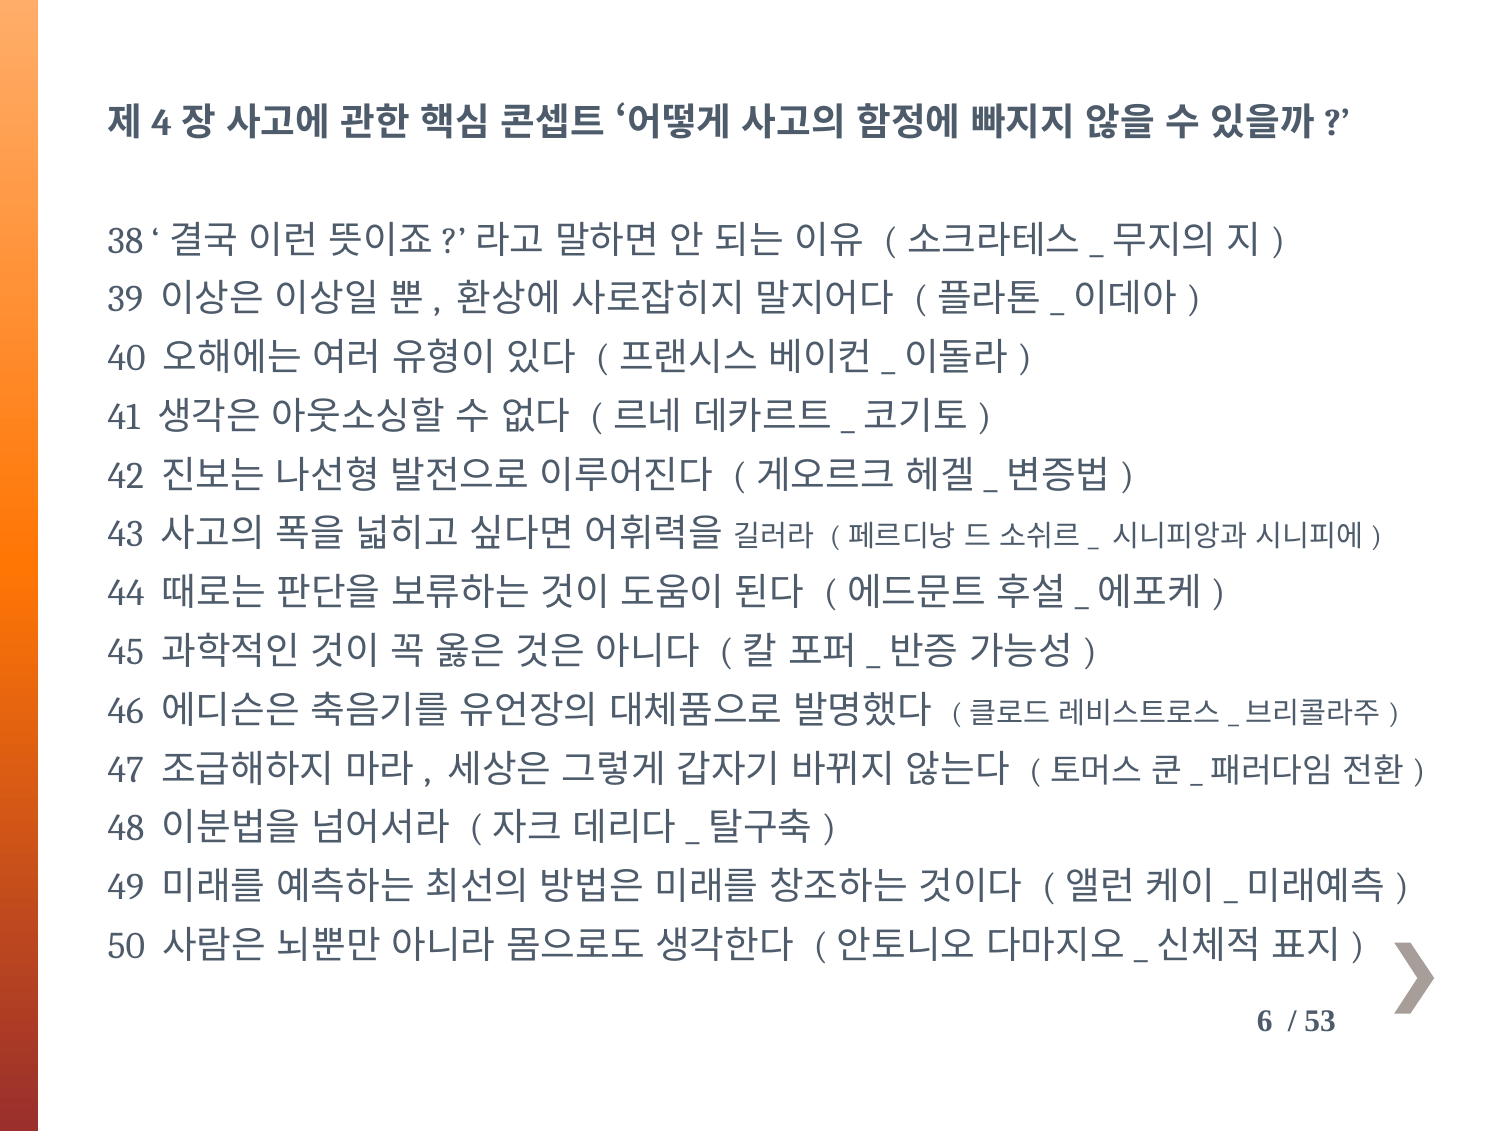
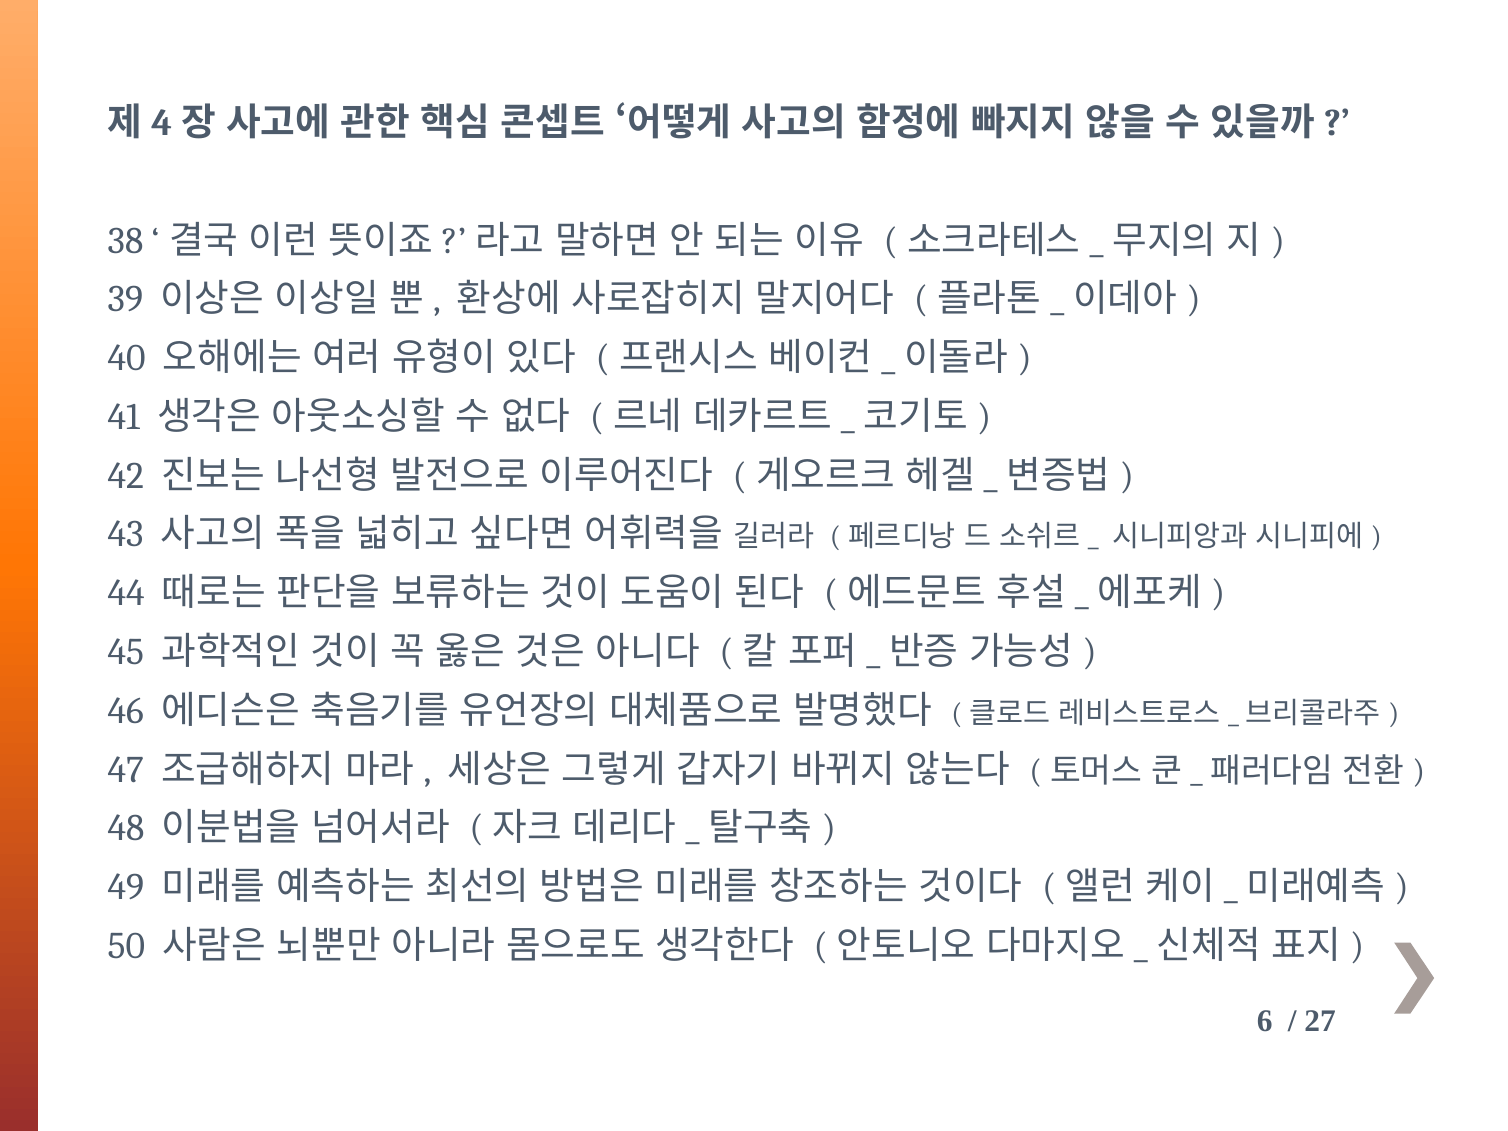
53: 53 -> 27
